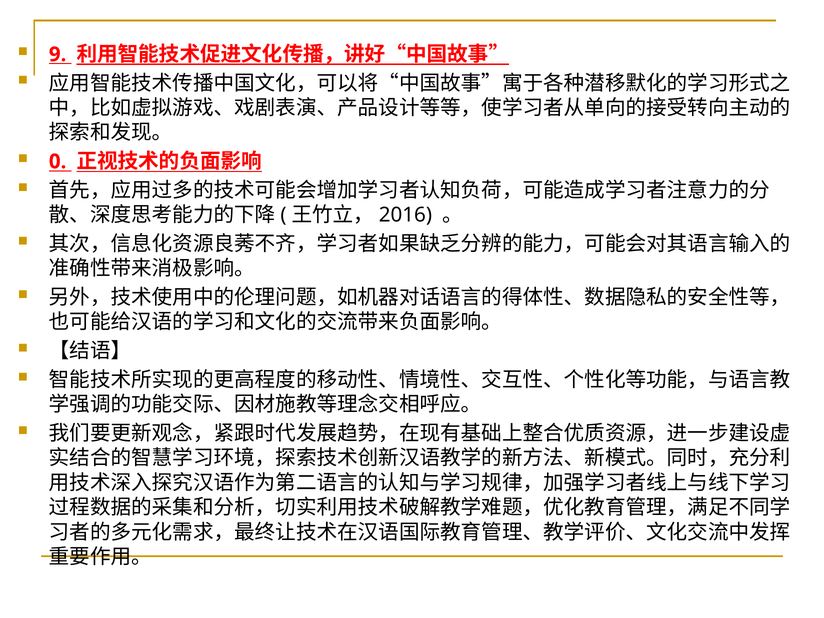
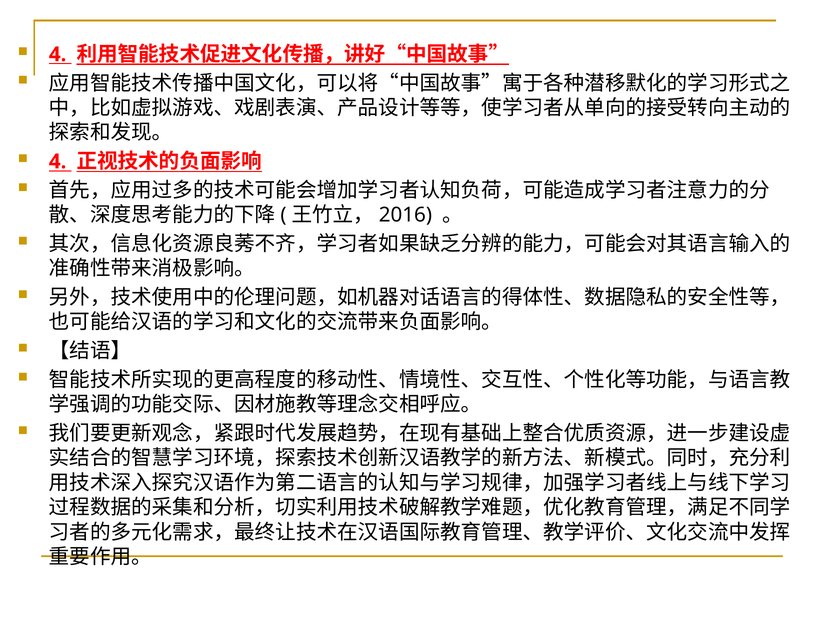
9 at (58, 54): 9 -> 4
0 at (58, 162): 0 -> 4
